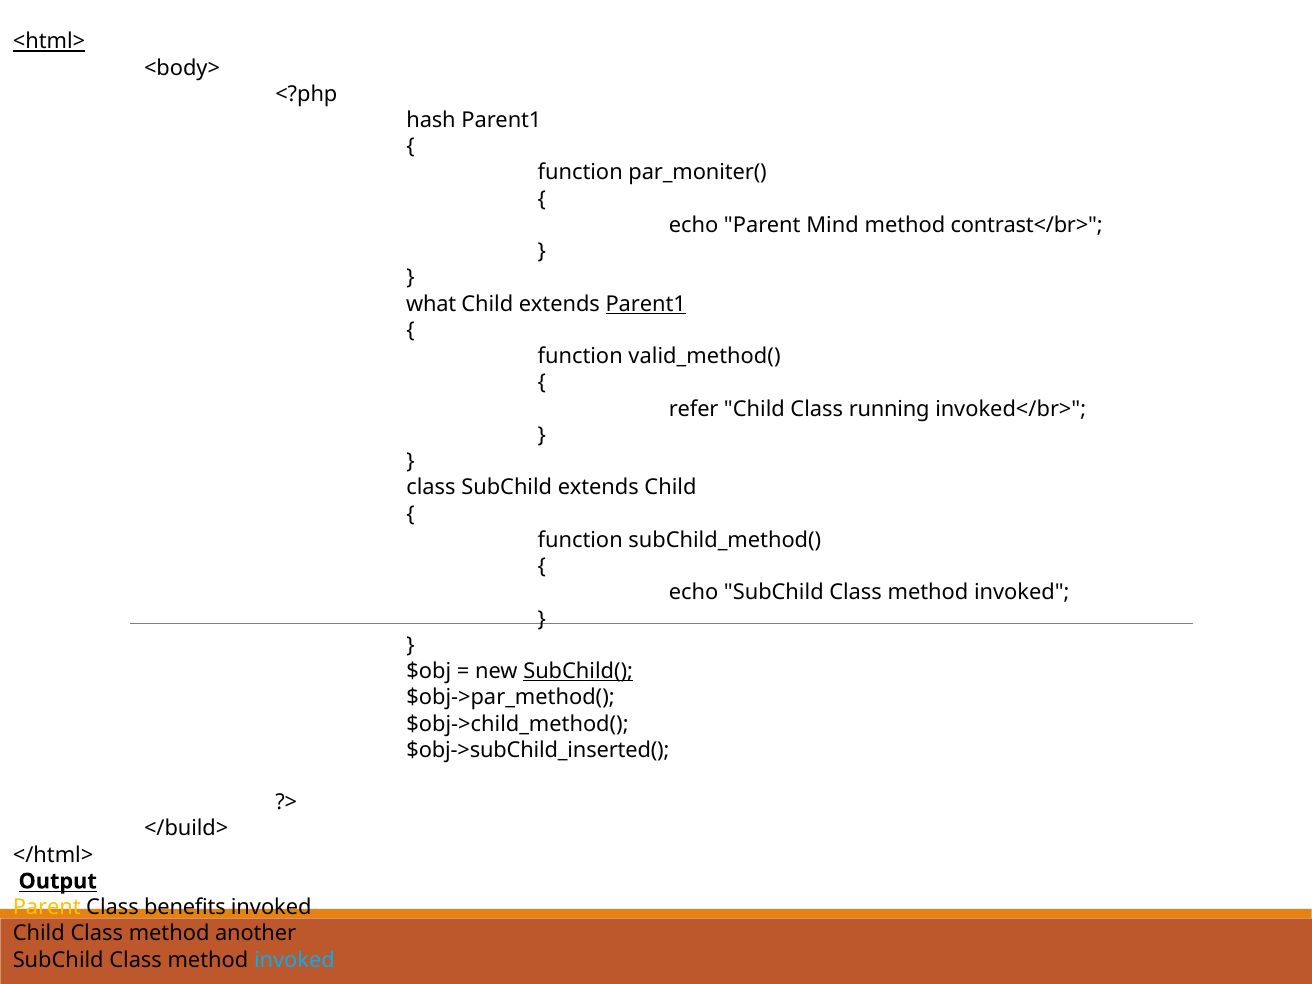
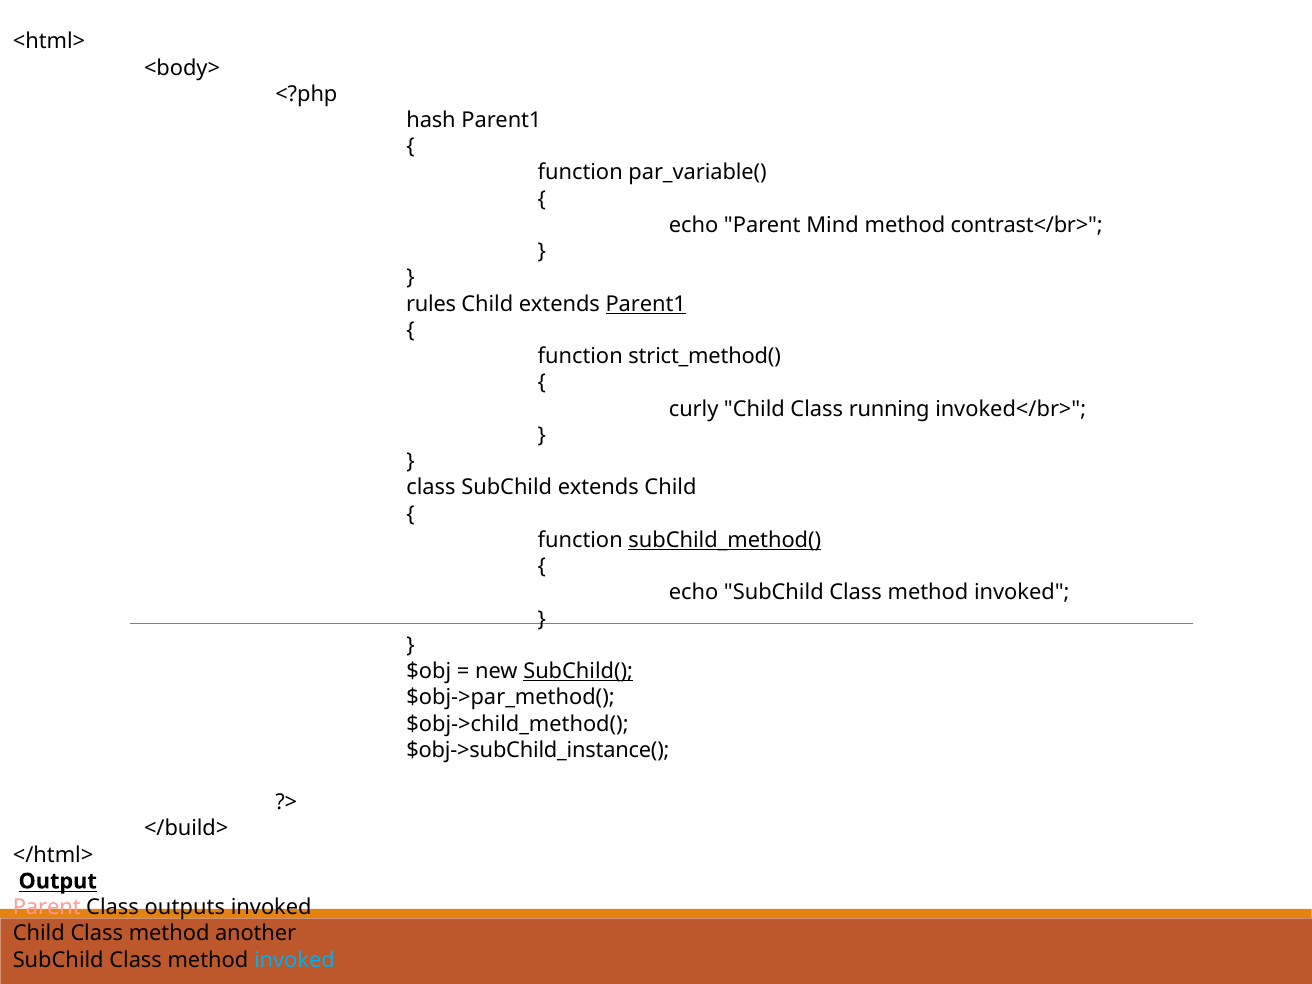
<html> underline: present -> none
par_moniter(: par_moniter( -> par_variable(
what: what -> rules
valid_method(: valid_method( -> strict_method(
refer: refer -> curly
subChild_method( underline: none -> present
$obj->subChild_inserted(: $obj->subChild_inserted( -> $obj->subChild_instance(
Parent at (47, 907) colour: yellow -> pink
benefits: benefits -> outputs
